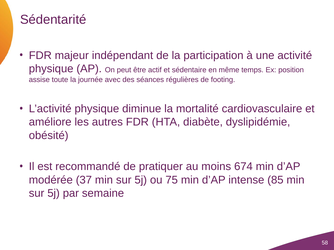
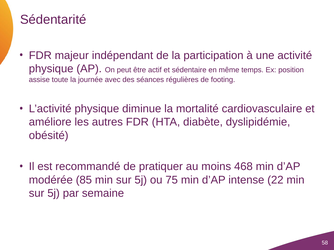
674: 674 -> 468
37: 37 -> 85
85: 85 -> 22
